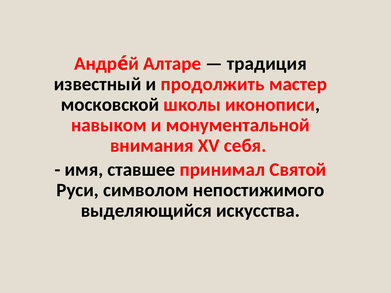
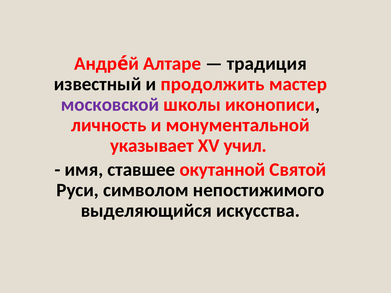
московской colour: black -> purple
навыком: навыком -> личность
внимания: внимания -> указывает
себя: себя -> учил
принимал: принимал -> окутанной
